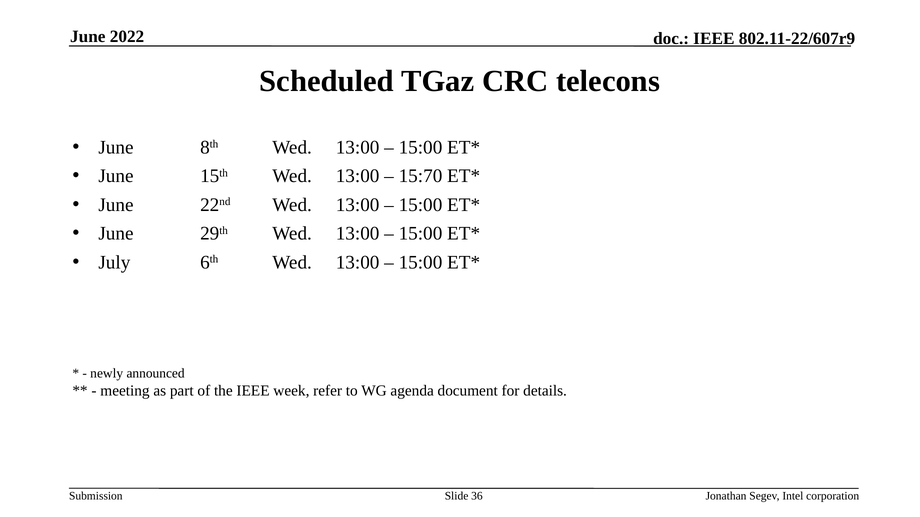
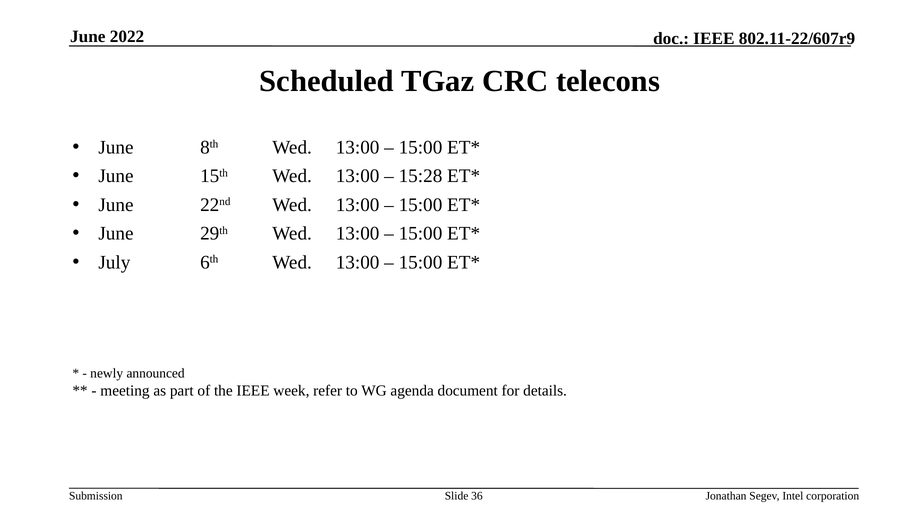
15:70: 15:70 -> 15:28
